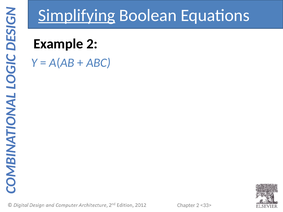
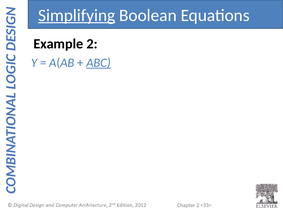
ABC underline: none -> present
